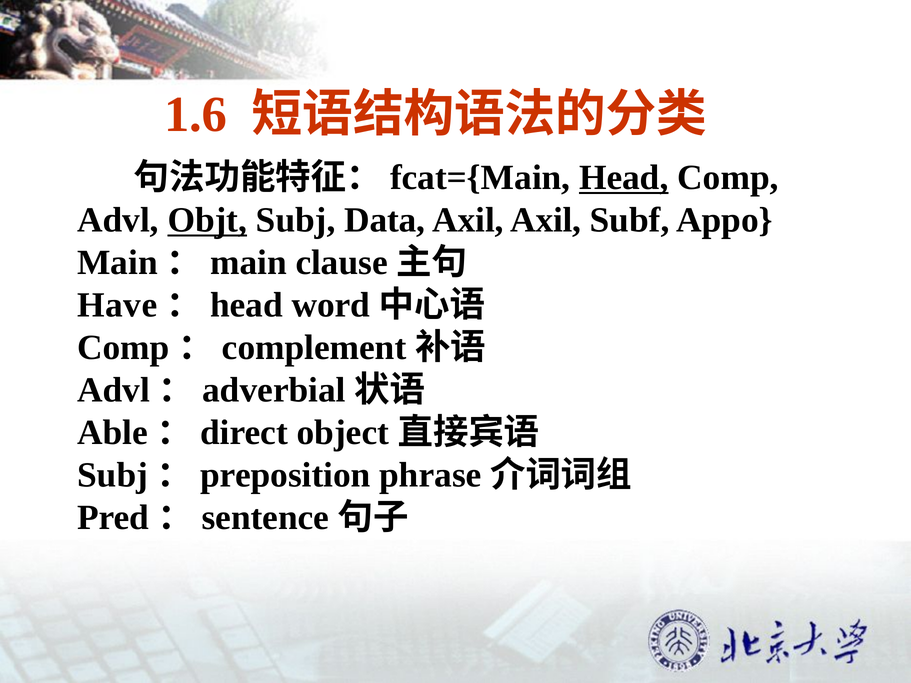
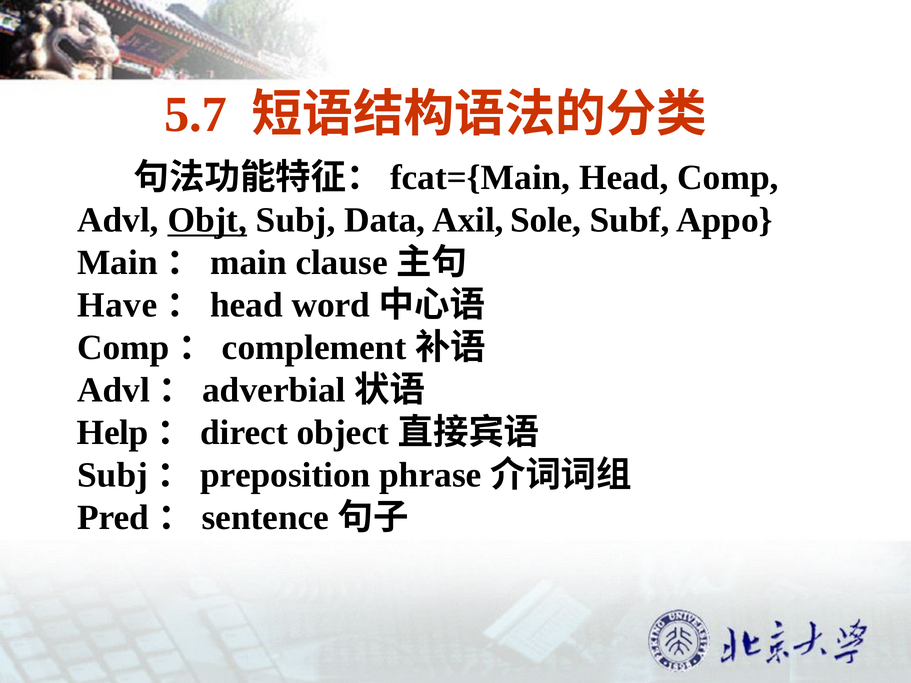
1.6: 1.6 -> 5.7
Head at (624, 178) underline: present -> none
Axil Axil: Axil -> Sole
Able: Able -> Help
